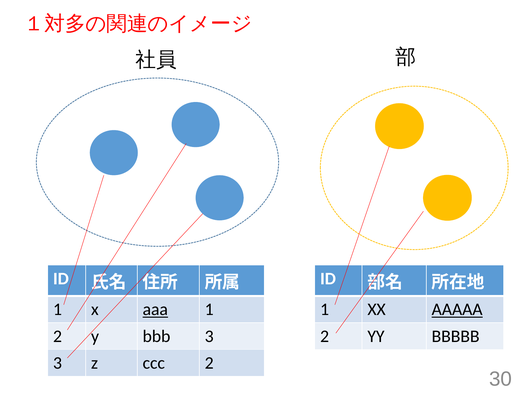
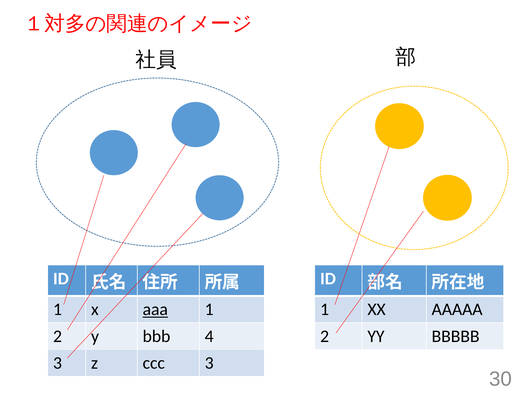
AAAAA underline: present -> none
bbb 3: 3 -> 4
ccc 2: 2 -> 3
